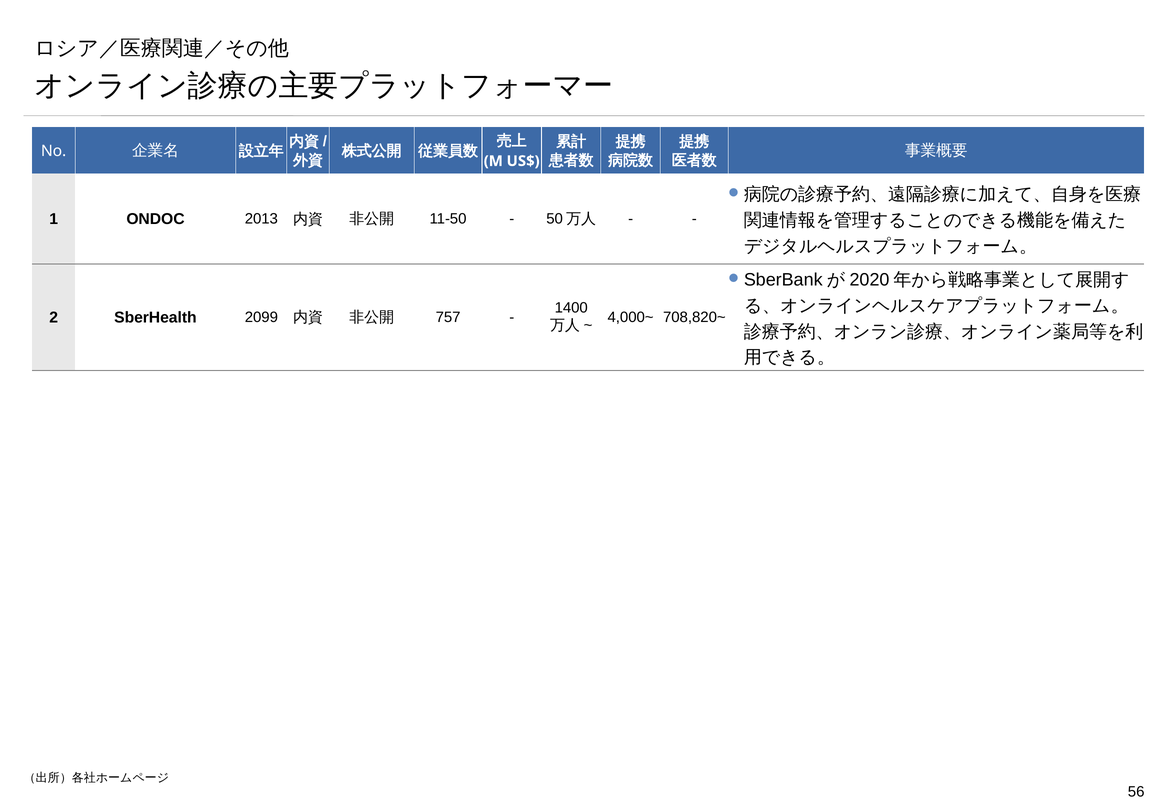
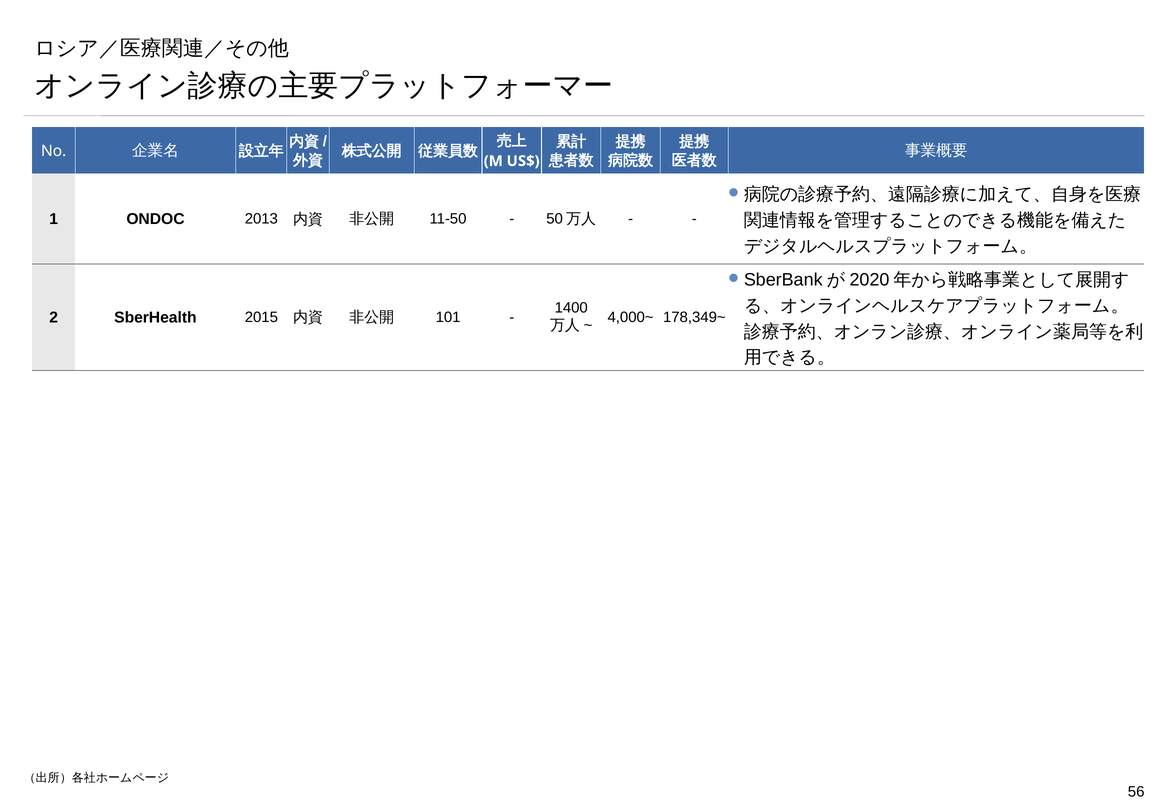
2099: 2099 -> 2015
757: 757 -> 101
708,820~: 708,820~ -> 178,349~
